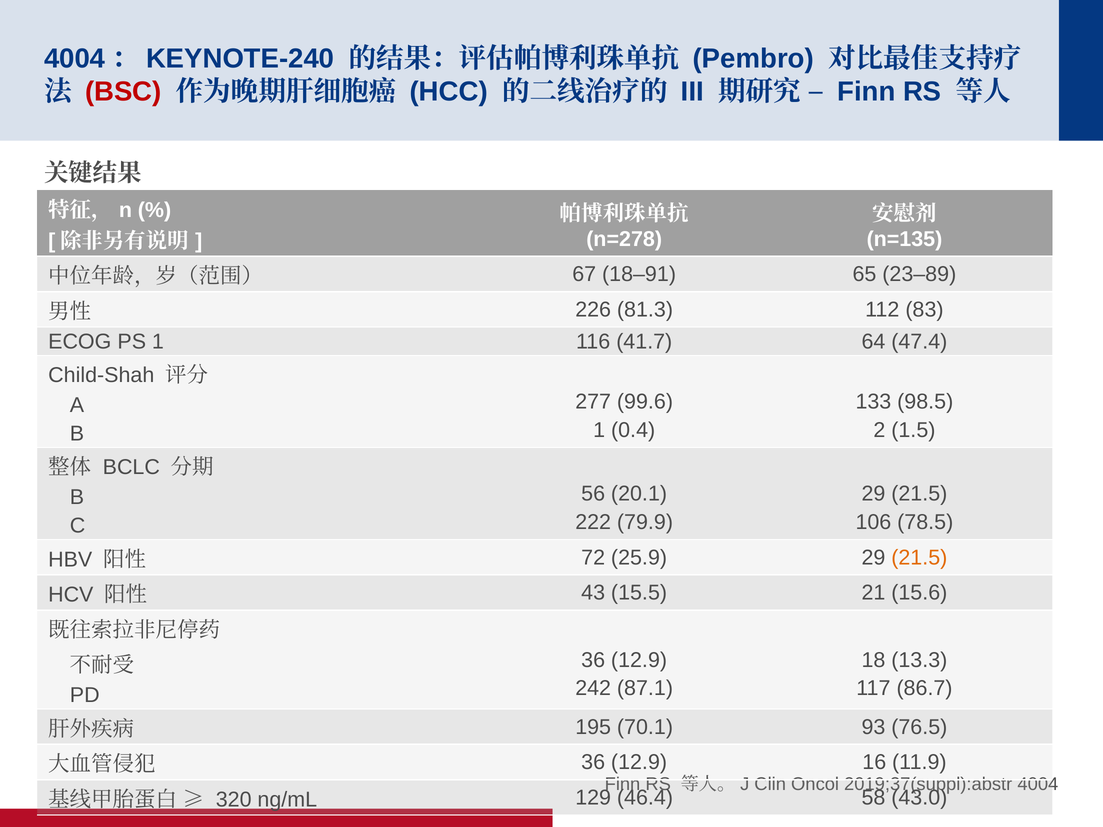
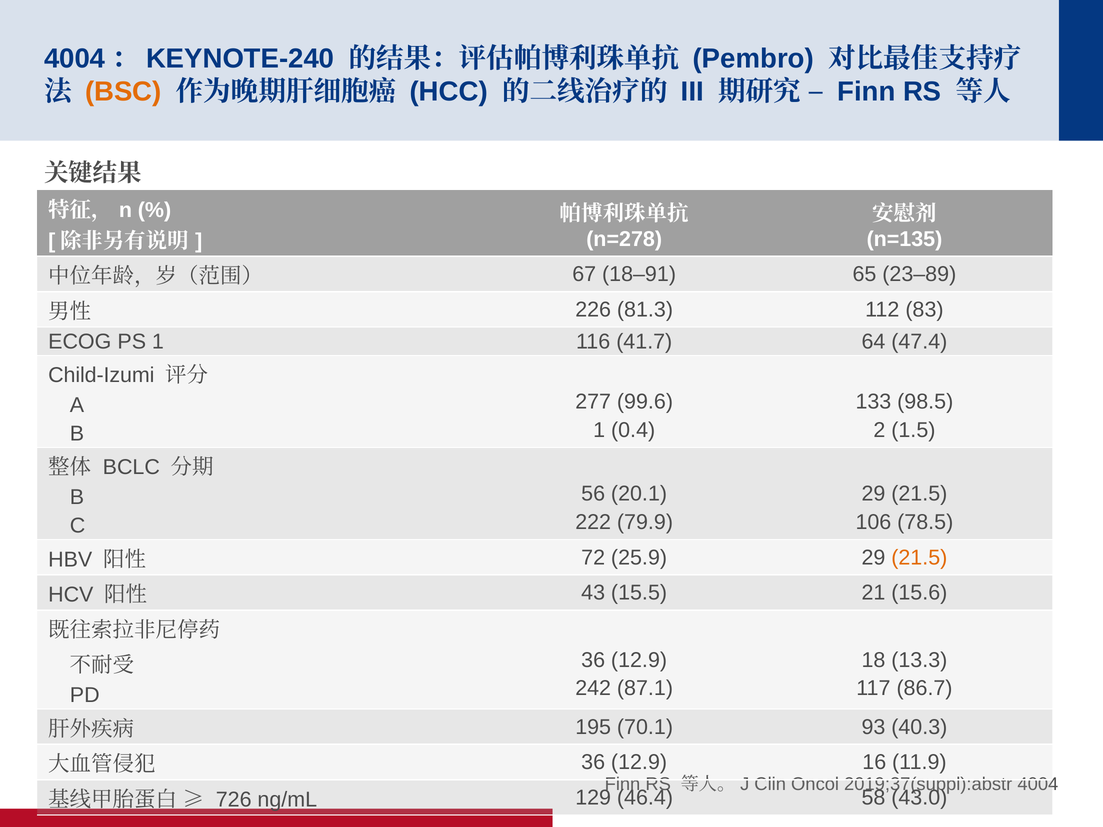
BSC colour: red -> orange
Child-Shah: Child-Shah -> Child-Izumi
76.5: 76.5 -> 40.3
320: 320 -> 726
